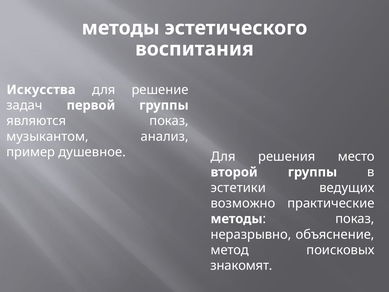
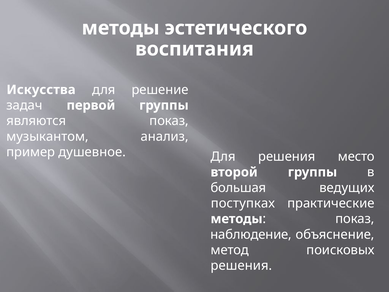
эстетики: эстетики -> большая
возможно: возможно -> поступках
неразрывно: неразрывно -> наблюдение
знакомят at (241, 265): знакомят -> решения
